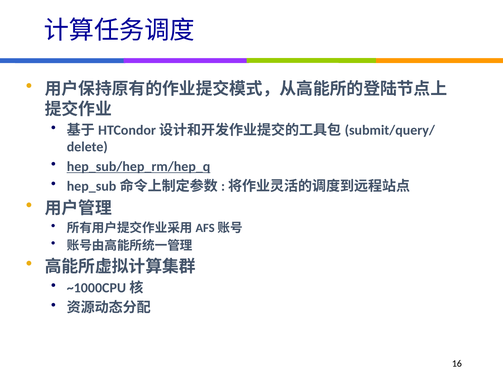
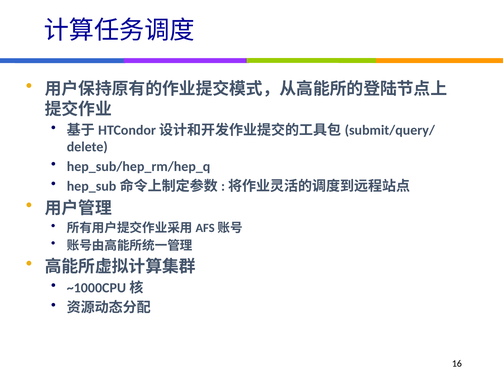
hep_sub/hep_rm/hep_q underline: present -> none
